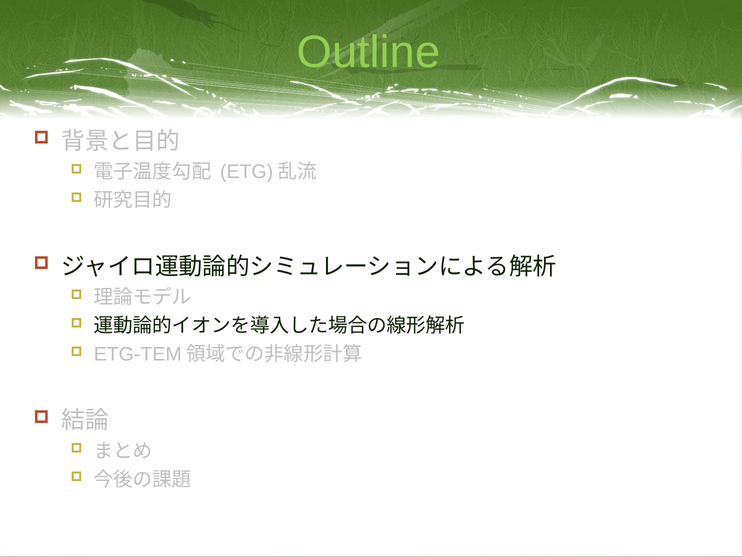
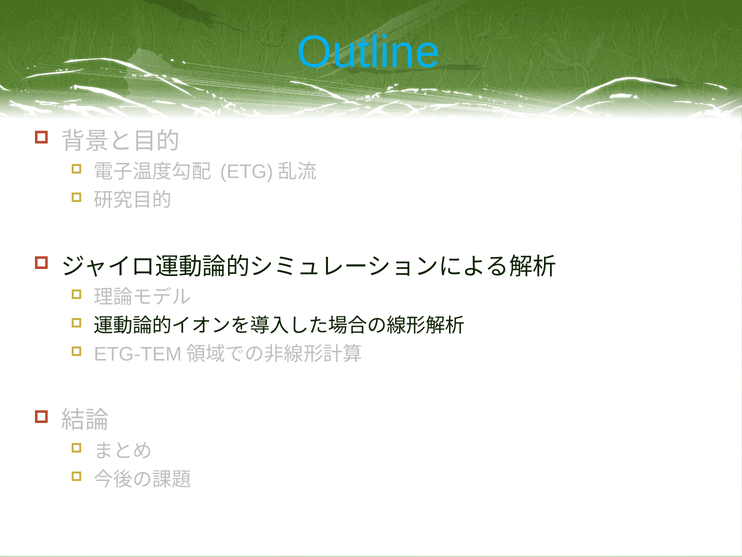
Outline colour: light green -> light blue
